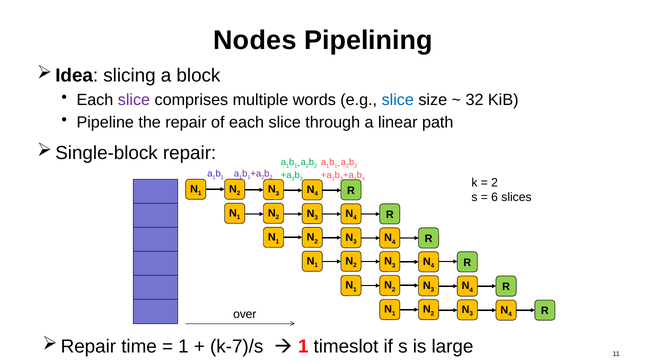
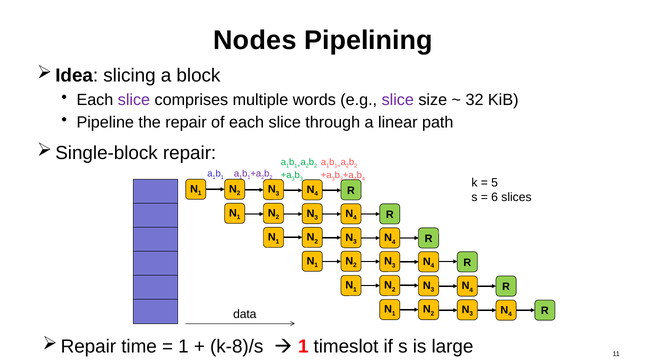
slice at (398, 100) colour: blue -> purple
2 at (495, 182): 2 -> 5
over: over -> data
k-7)/s: k-7)/s -> k-8)/s
